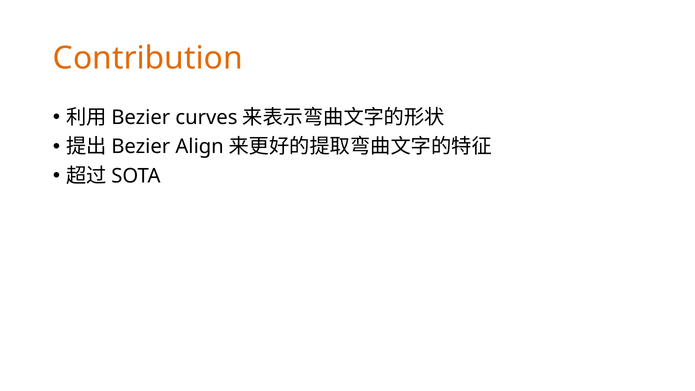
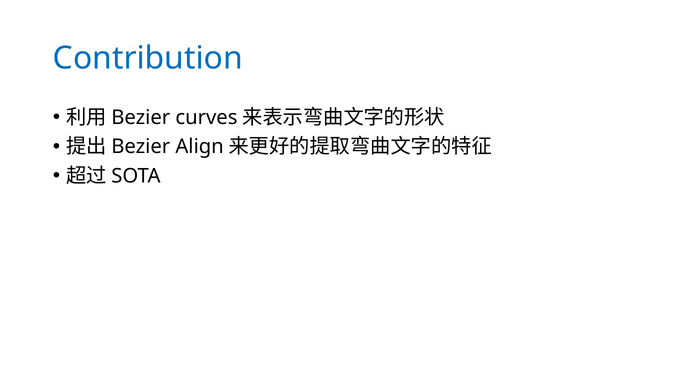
Contribution colour: orange -> blue
